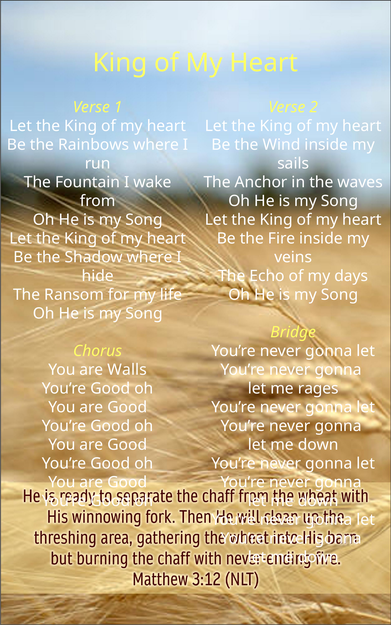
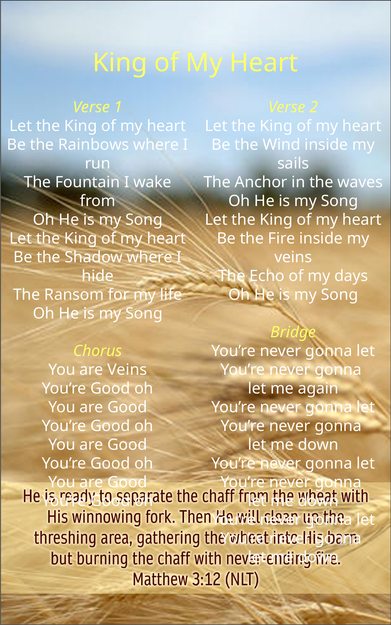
are Walls: Walls -> Veins
rages: rages -> again
